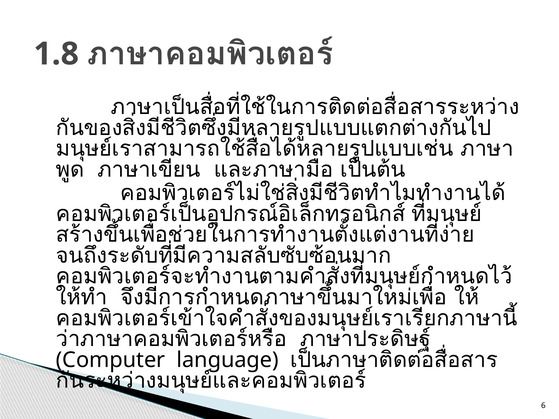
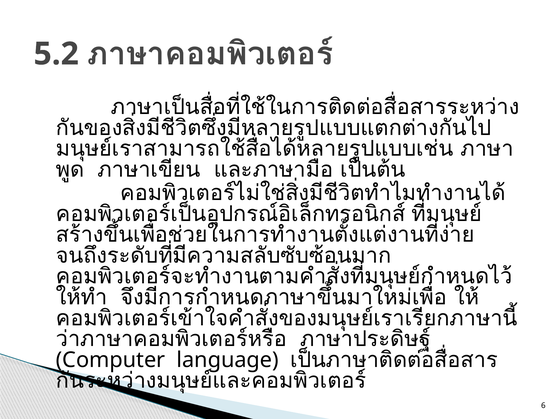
1.8: 1.8 -> 5.2
